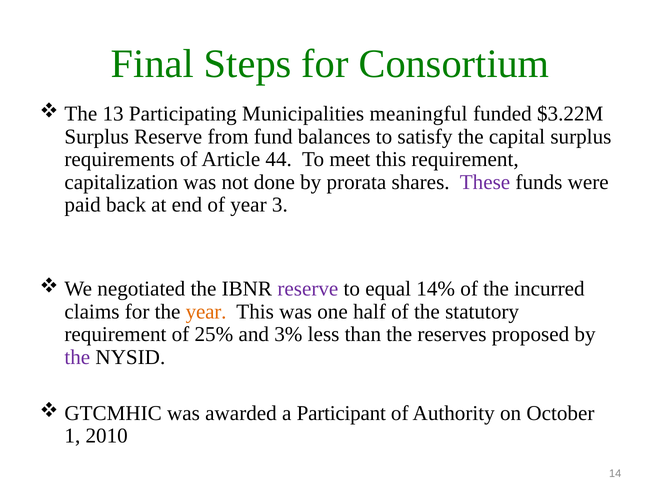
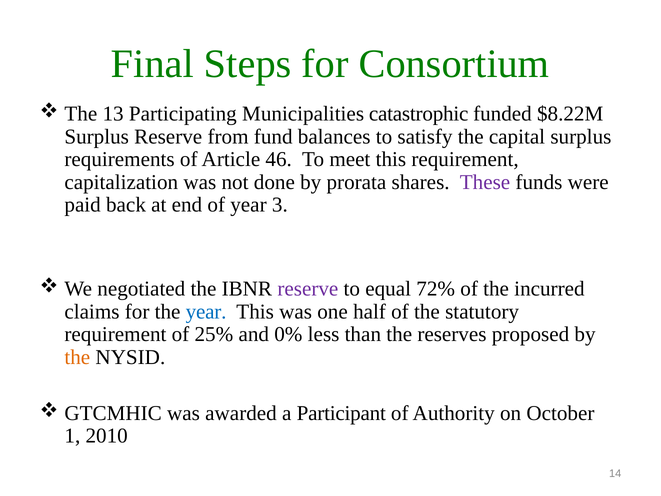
meaningful: meaningful -> catastrophic
$3.22M: $3.22M -> $8.22M
44: 44 -> 46
14%: 14% -> 72%
year at (206, 312) colour: orange -> blue
3%: 3% -> 0%
the at (77, 357) colour: purple -> orange
